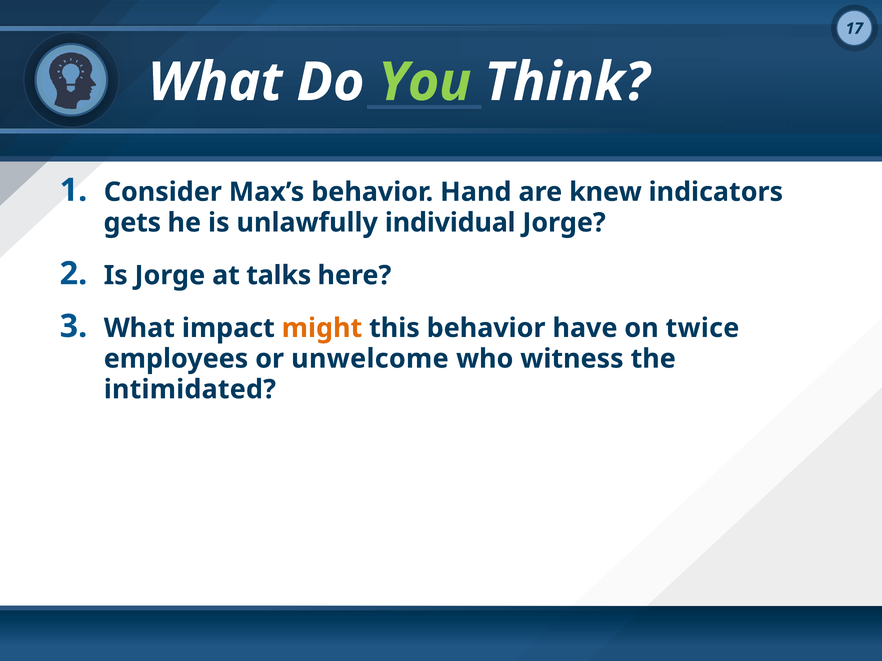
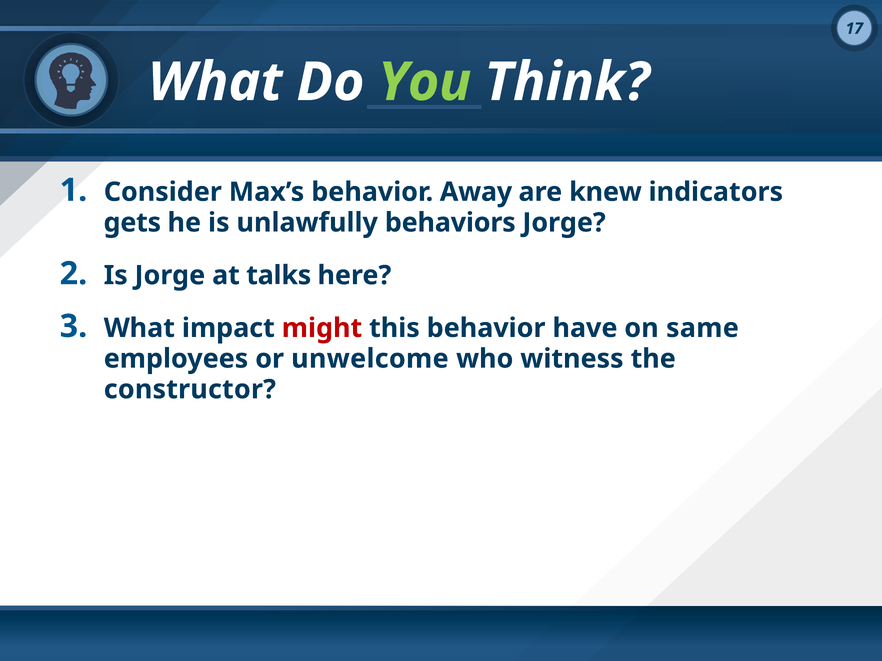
Hand: Hand -> Away
individual: individual -> behaviors
might colour: orange -> red
twice: twice -> same
intimidated: intimidated -> constructor
